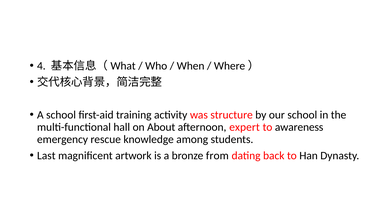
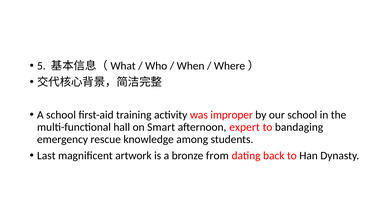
4: 4 -> 5
structure: structure -> improper
About: About -> Smart
awareness: awareness -> bandaging
